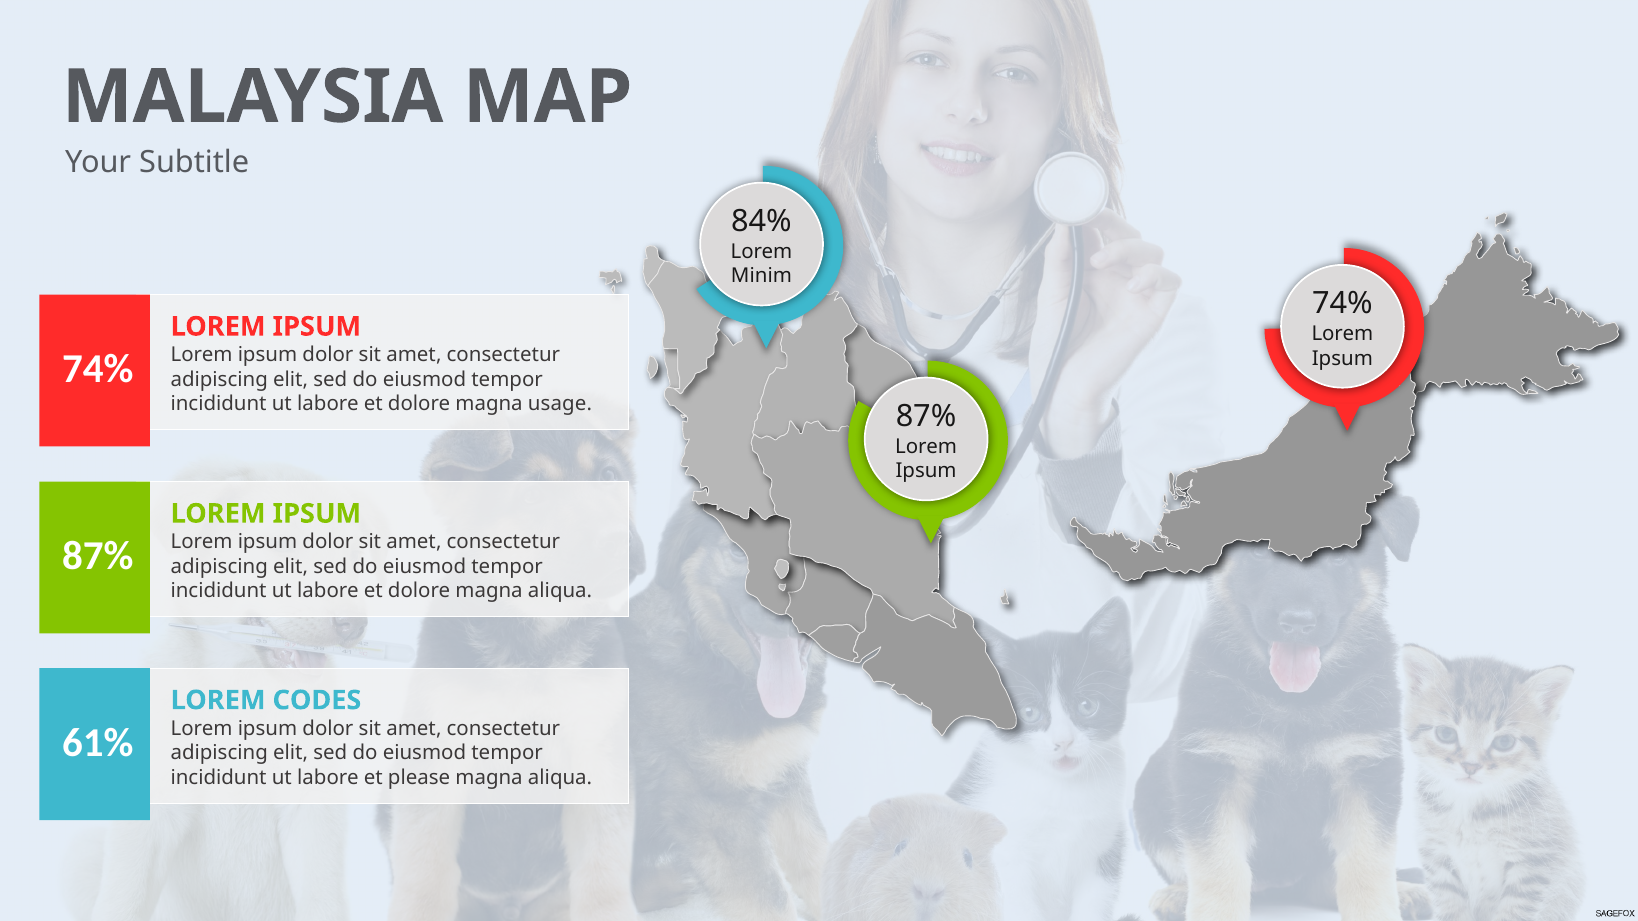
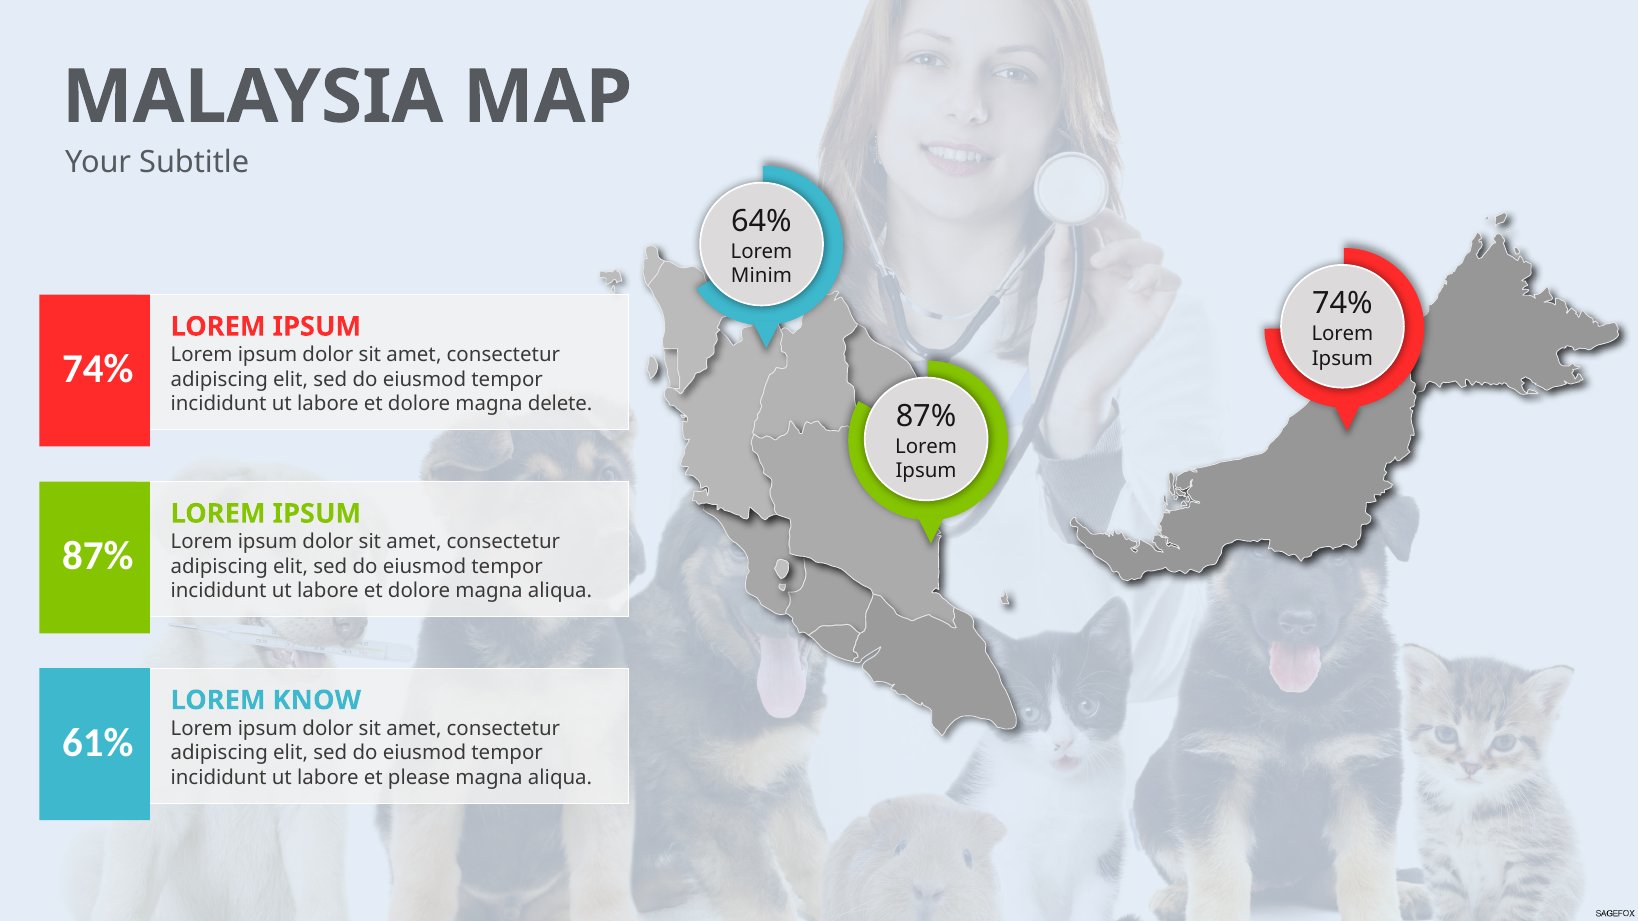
84%: 84% -> 64%
usage: usage -> delete
CODES: CODES -> KNOW
